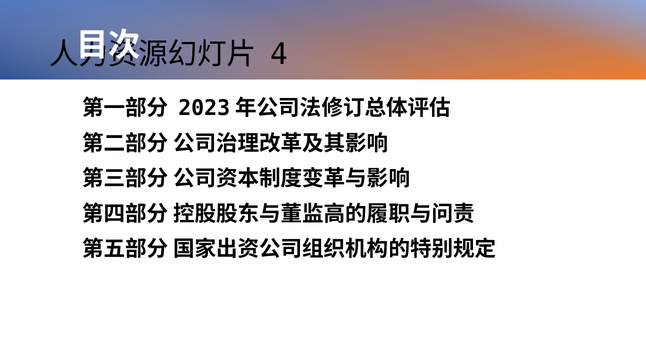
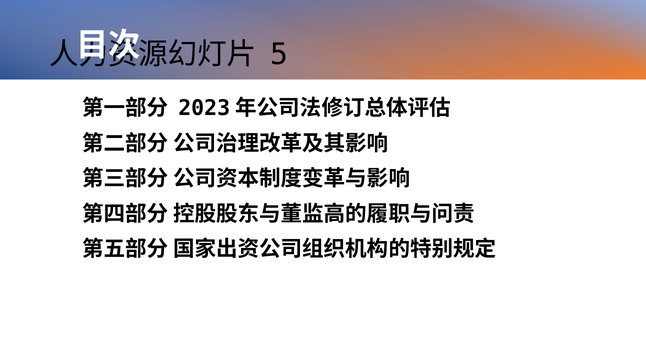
4: 4 -> 5
